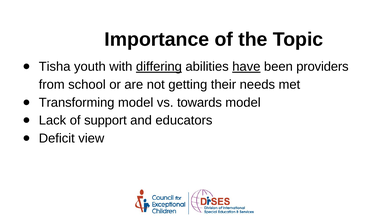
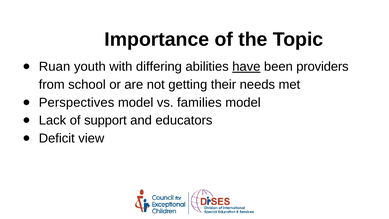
Tisha: Tisha -> Ruan
differing underline: present -> none
Transforming: Transforming -> Perspectives
towards: towards -> families
